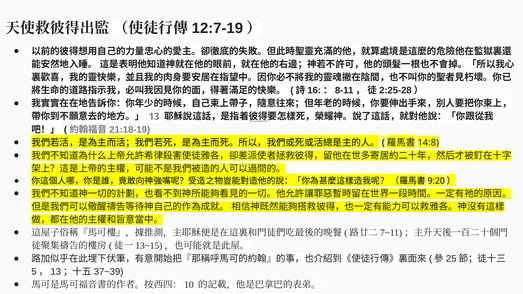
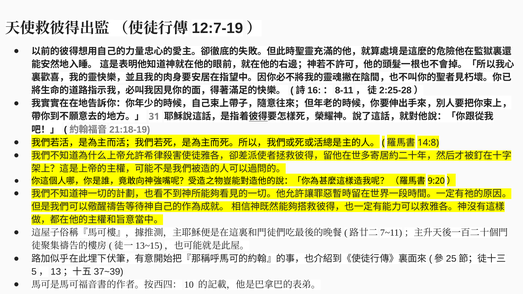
13: 13 -> 31
